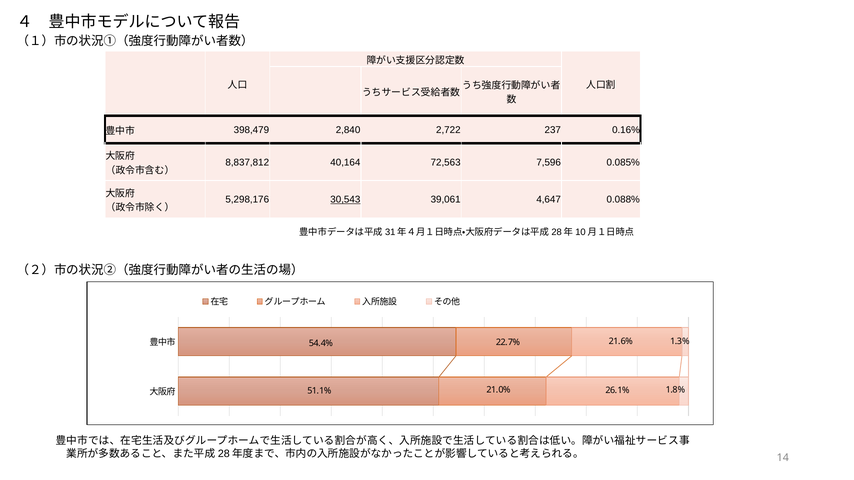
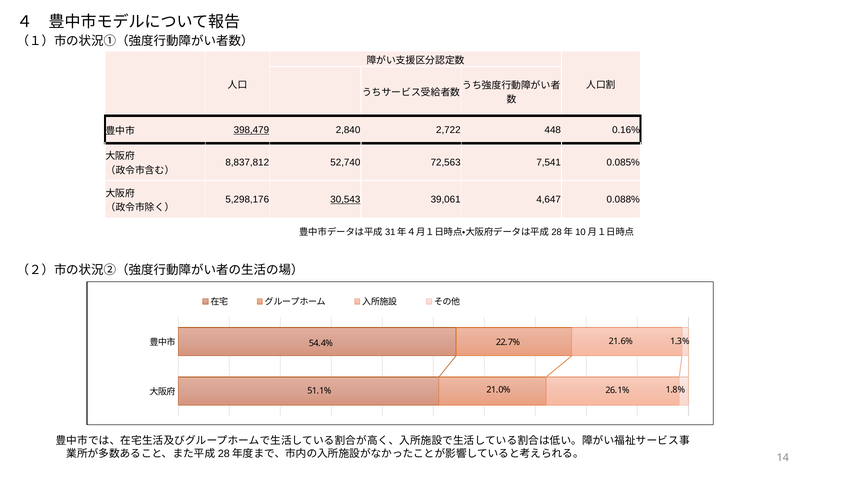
398,479 underline: none -> present
237: 237 -> 448
40,164: 40,164 -> 52,740
7,596: 7,596 -> 7,541
